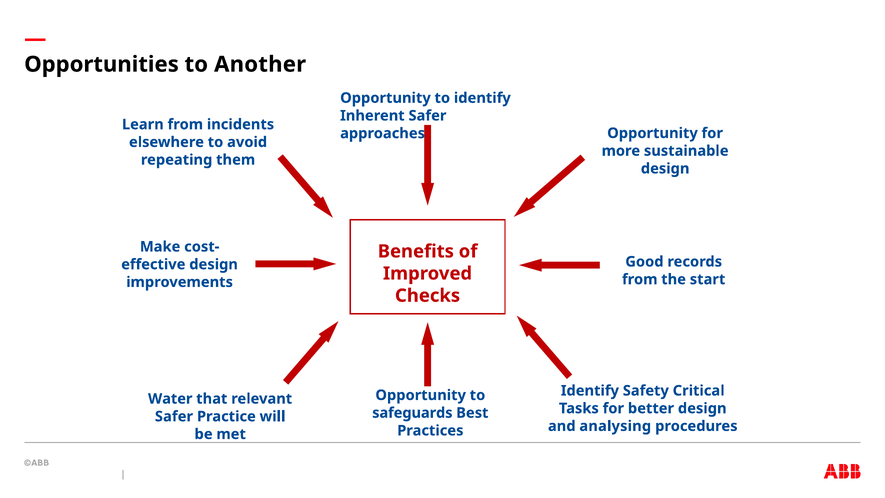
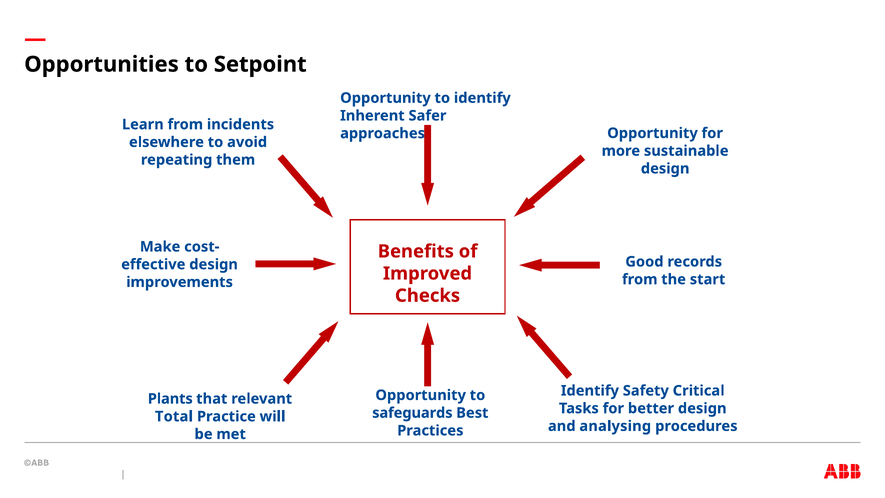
Another: Another -> Setpoint
Water: Water -> Plants
Safer at (174, 416): Safer -> Total
